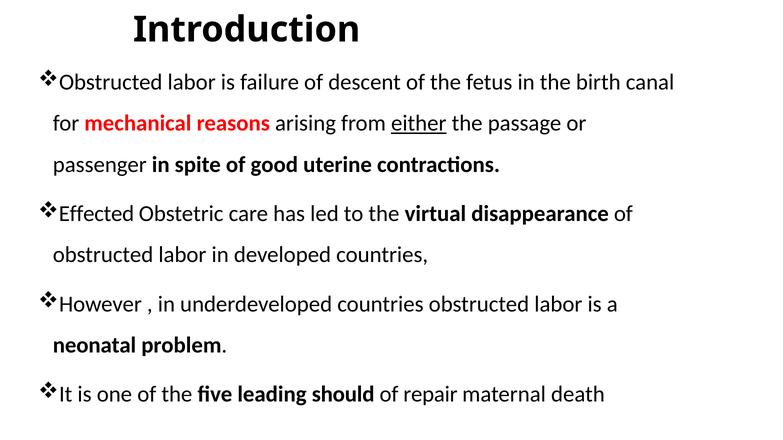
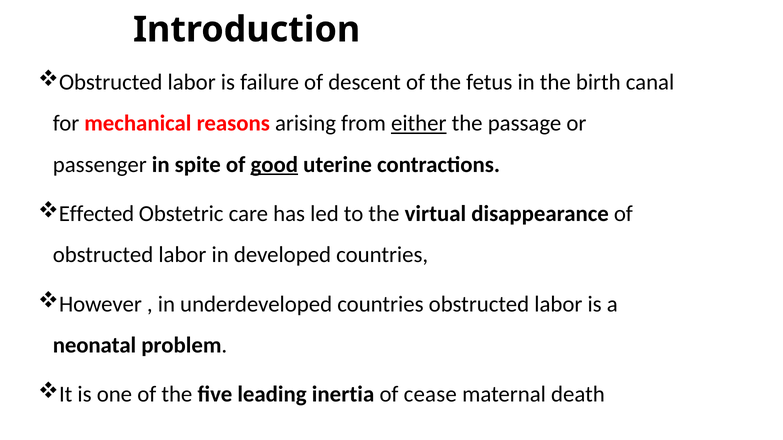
good underline: none -> present
should: should -> inertia
repair: repair -> cease
